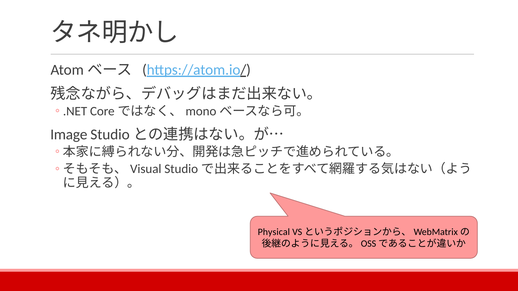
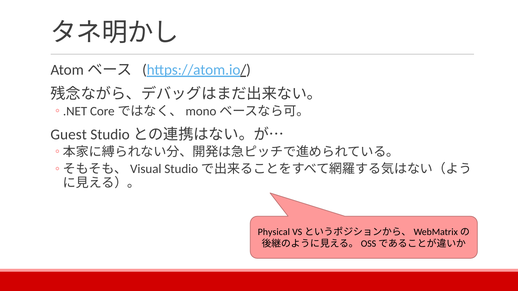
Image: Image -> Guest
